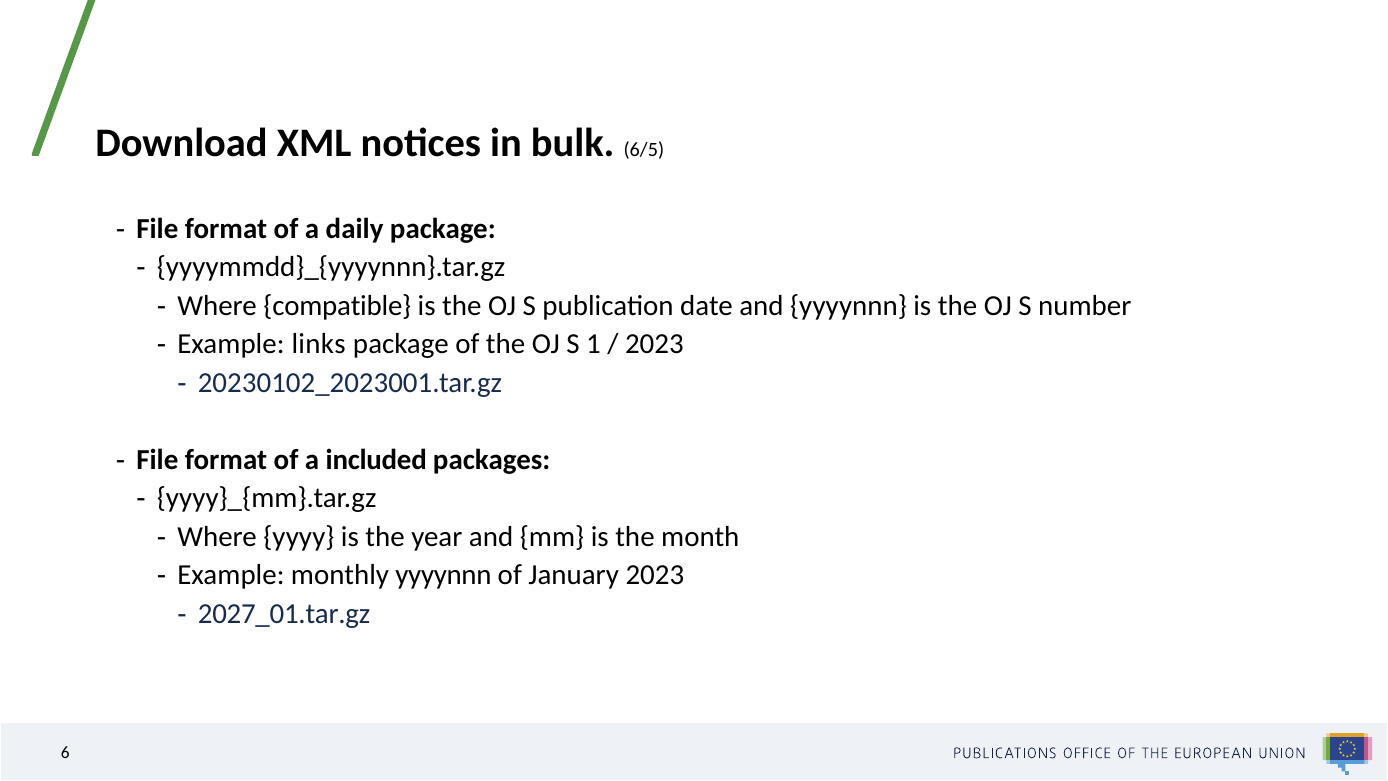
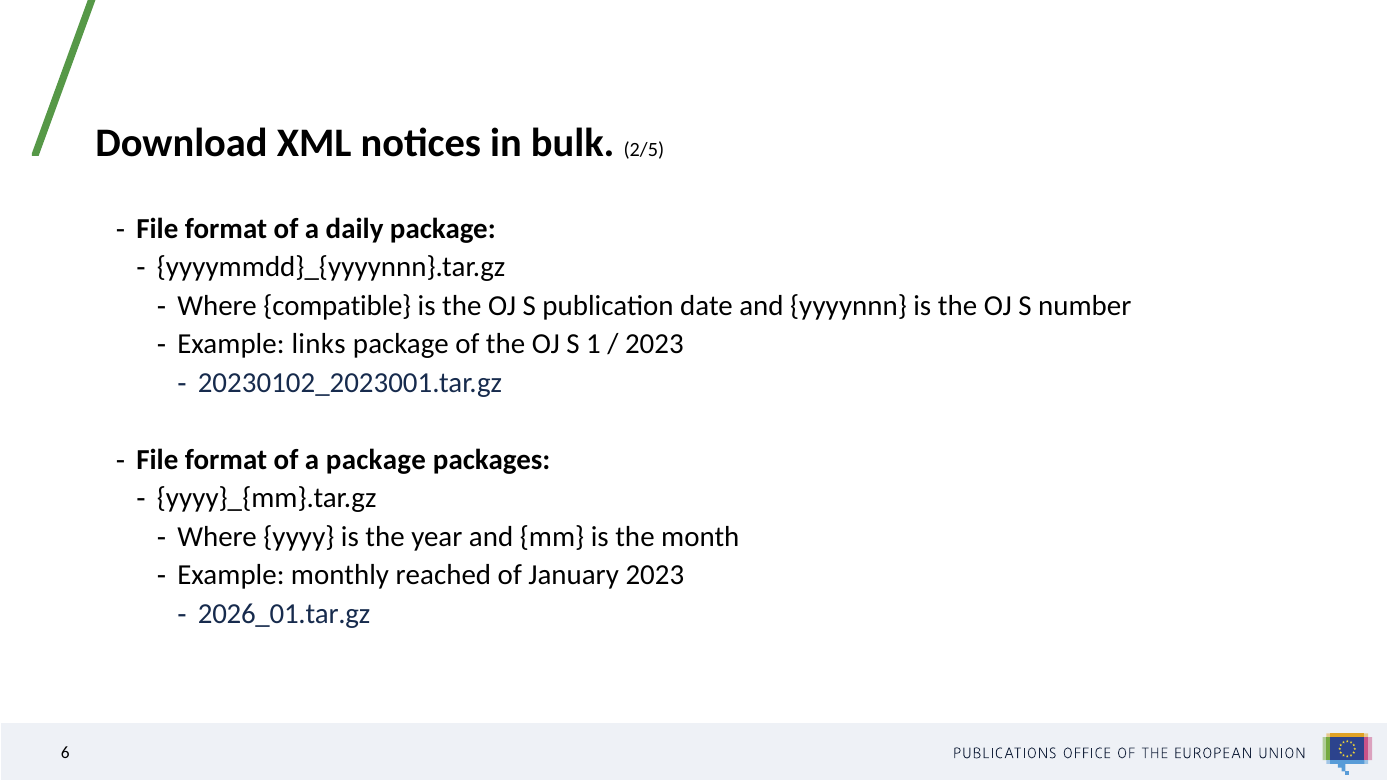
6/5: 6/5 -> 2/5
a included: included -> package
monthly yyyynnn: yyyynnn -> reached
2027_01.tar.gz: 2027_01.tar.gz -> 2026_01.tar.gz
